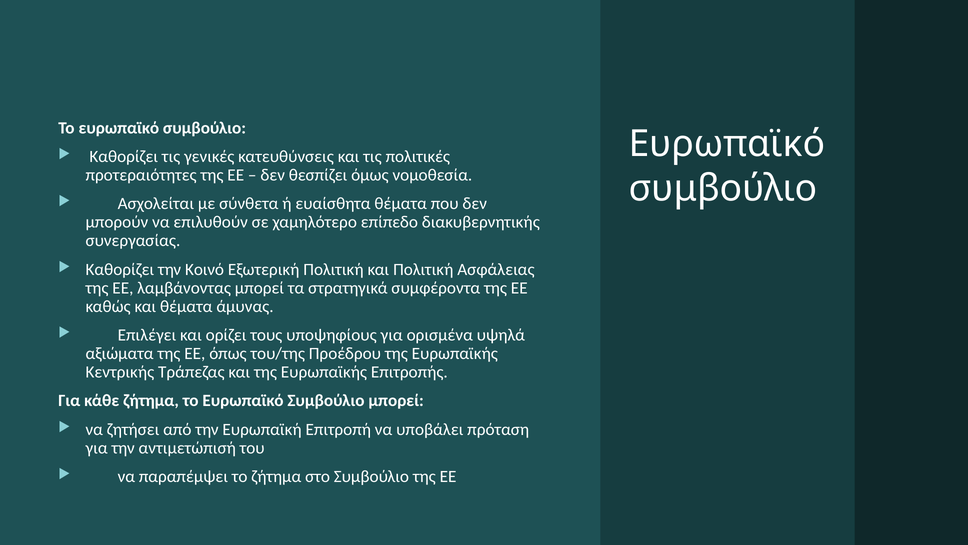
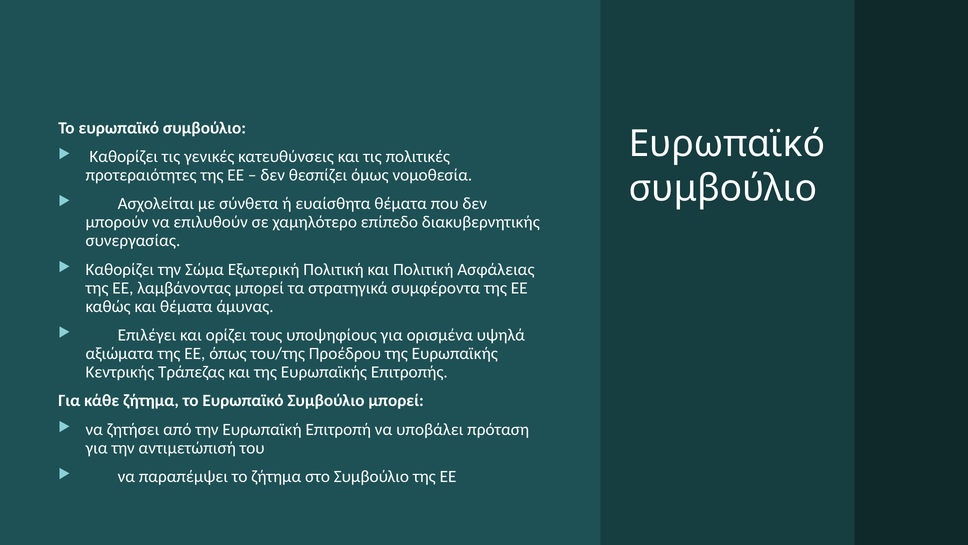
Κοινό: Κοινό -> Σώμα
